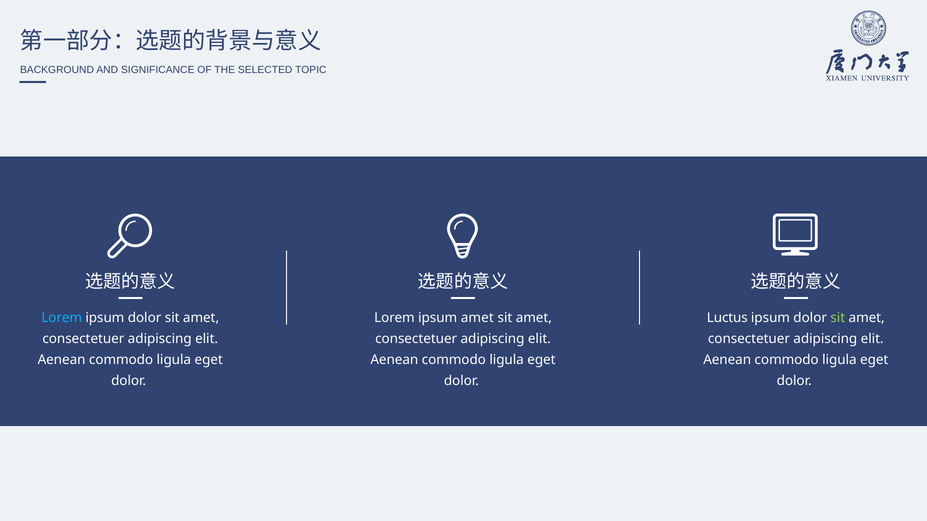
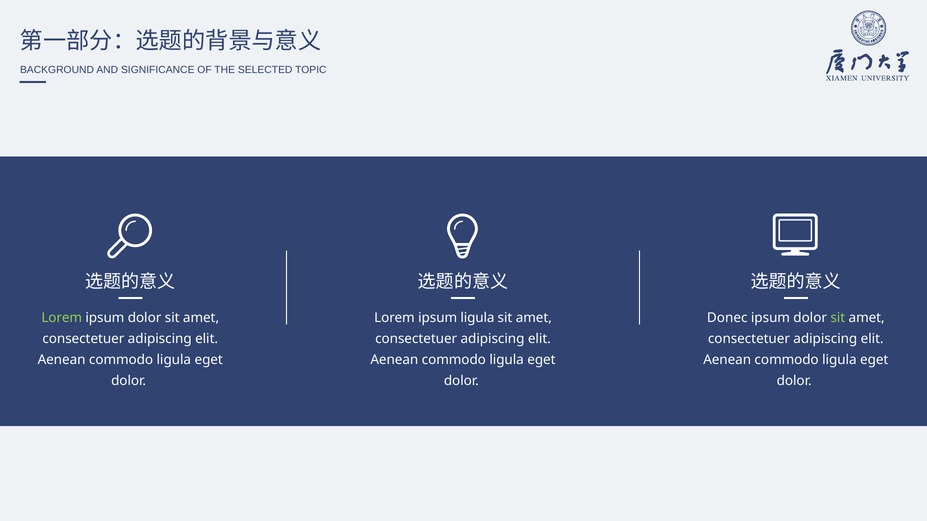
Lorem at (62, 318) colour: light blue -> light green
ipsum amet: amet -> ligula
Luctus: Luctus -> Donec
